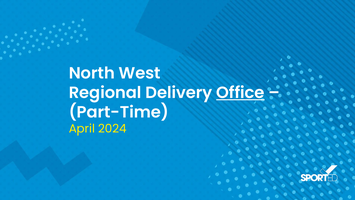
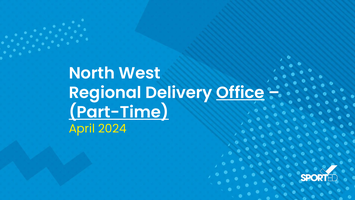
Part-Time underline: none -> present
